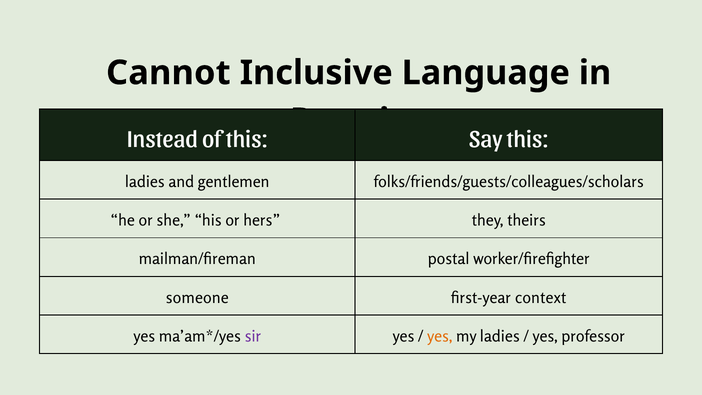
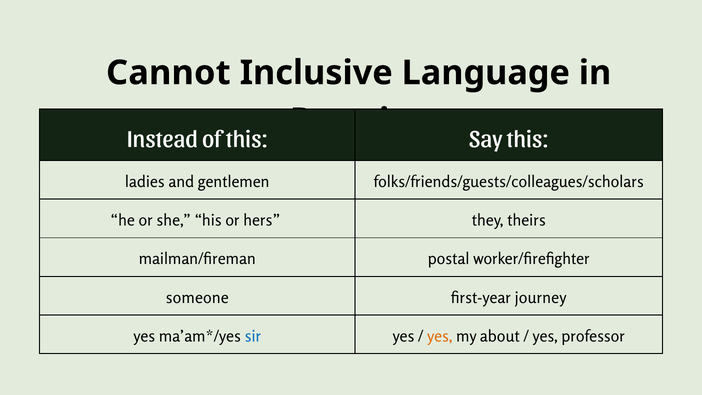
context: context -> journey
sir colour: purple -> blue
my ladies: ladies -> about
